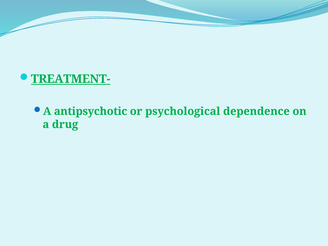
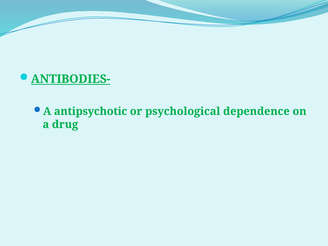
TREATMENT-: TREATMENT- -> ANTIBODIES-
